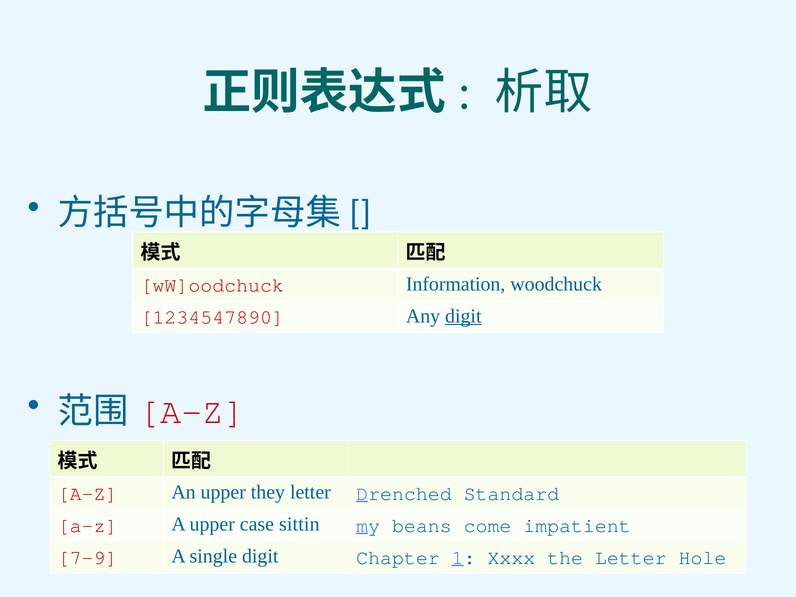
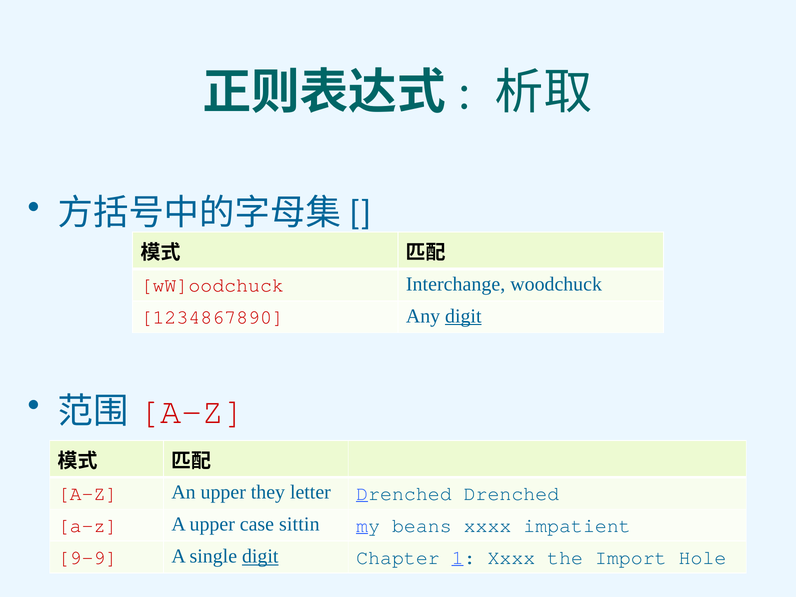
Information: Information -> Interchange
1234547890: 1234547890 -> 1234867890
Drenched Standard: Standard -> Drenched
beans come: come -> xxxx
7-9: 7-9 -> 9-9
digit at (260, 556) underline: none -> present
the Letter: Letter -> Import
